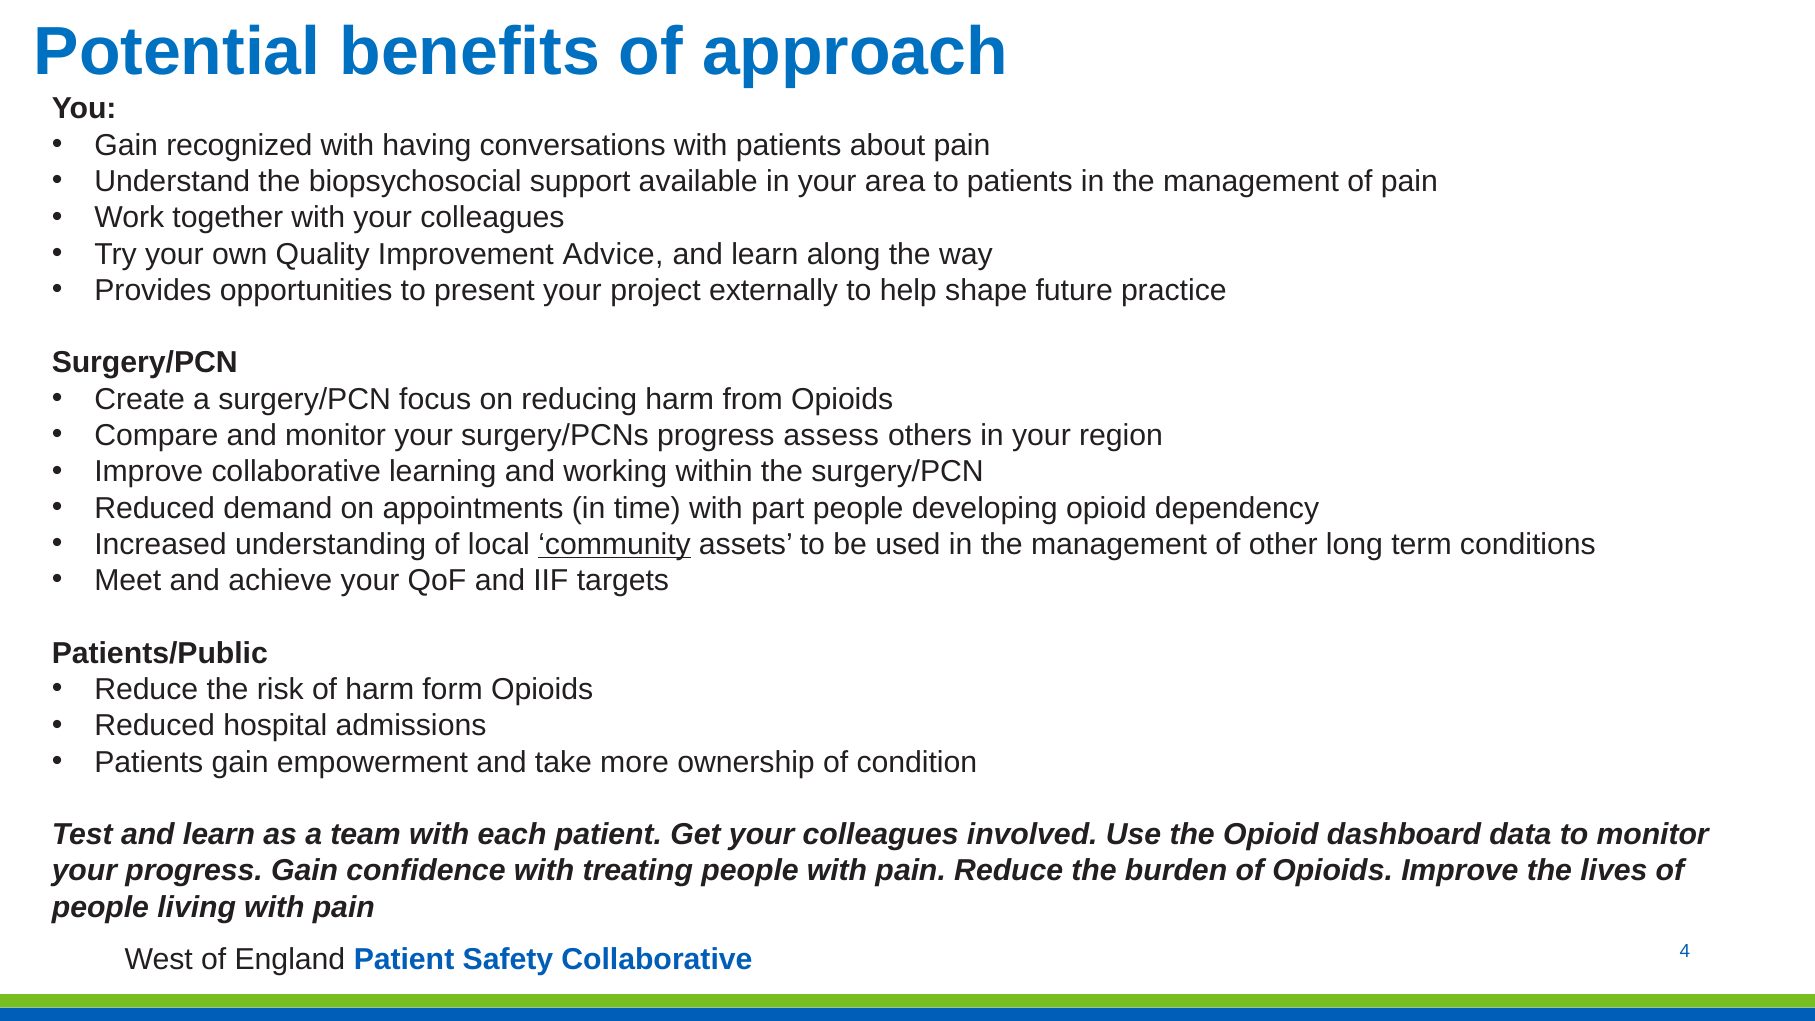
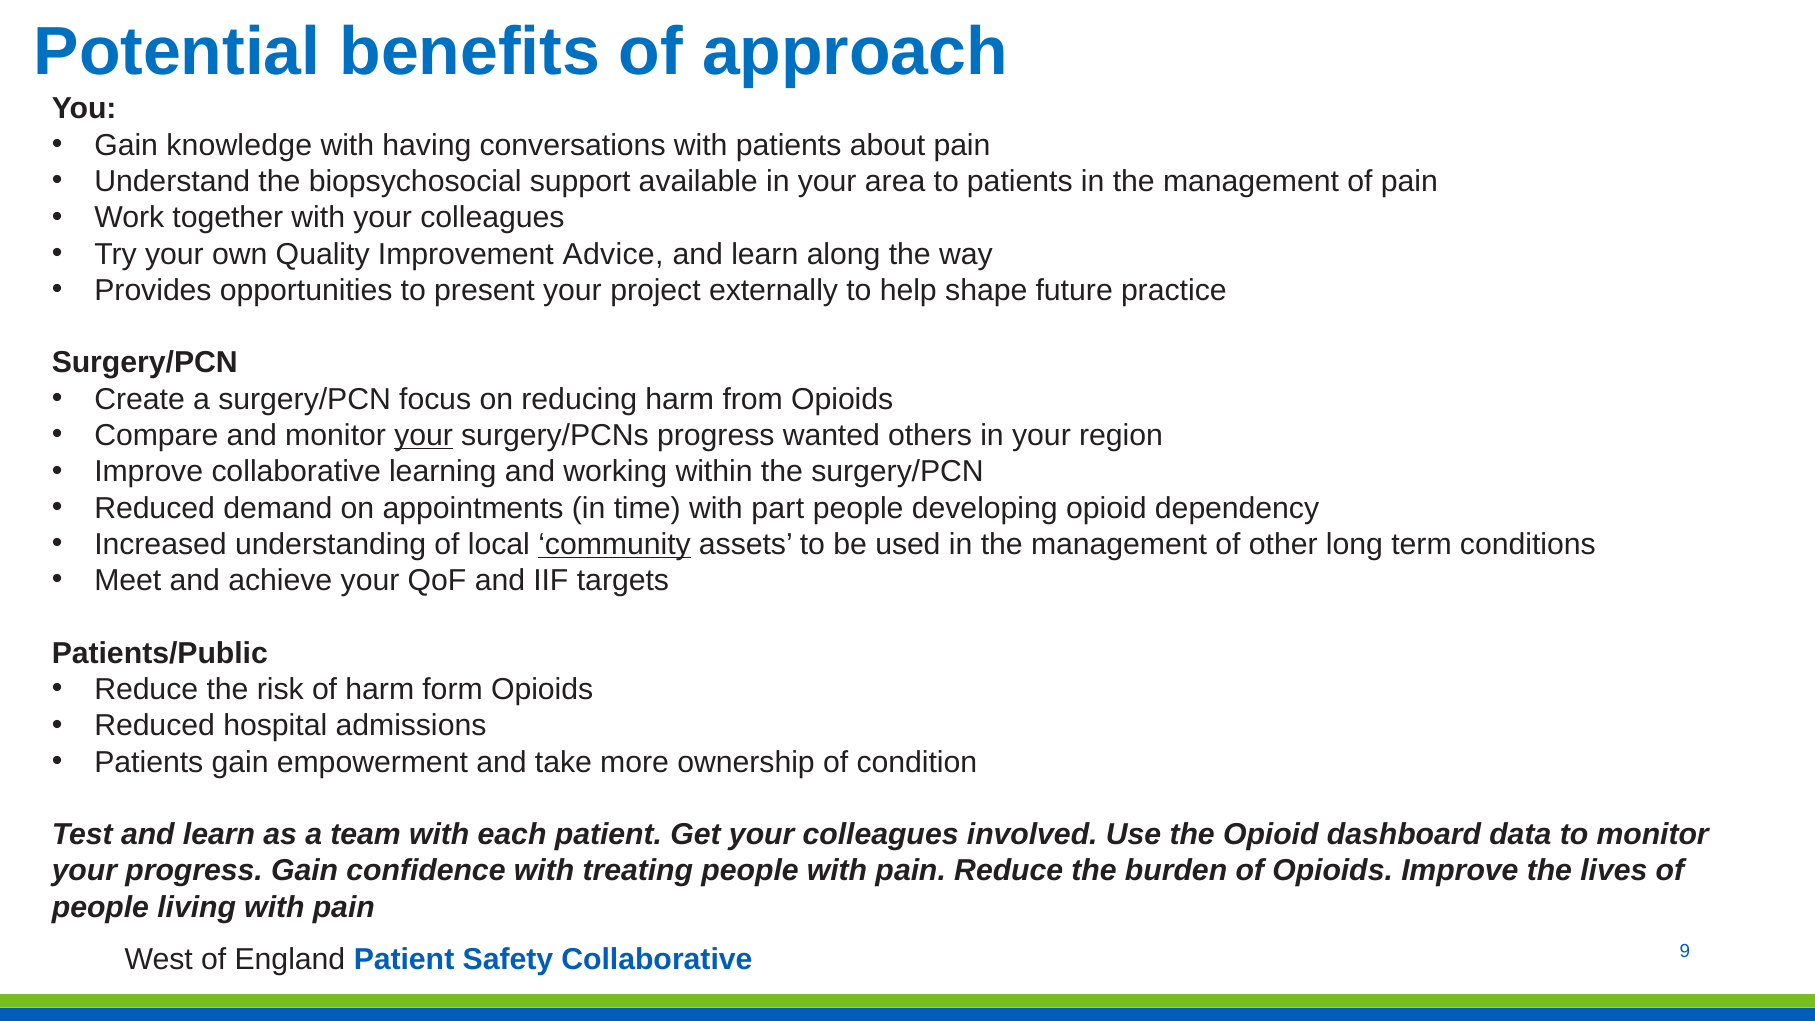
recognized: recognized -> knowledge
your at (424, 436) underline: none -> present
assess: assess -> wanted
4: 4 -> 9
